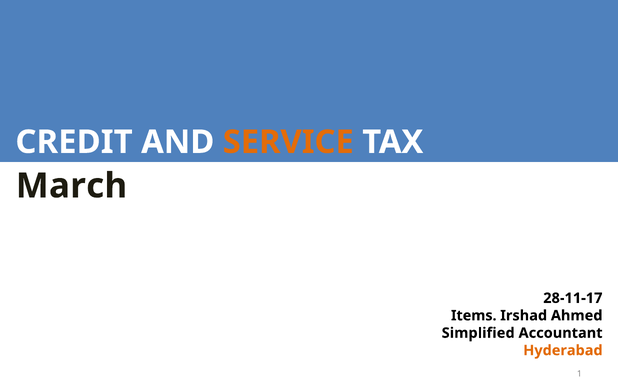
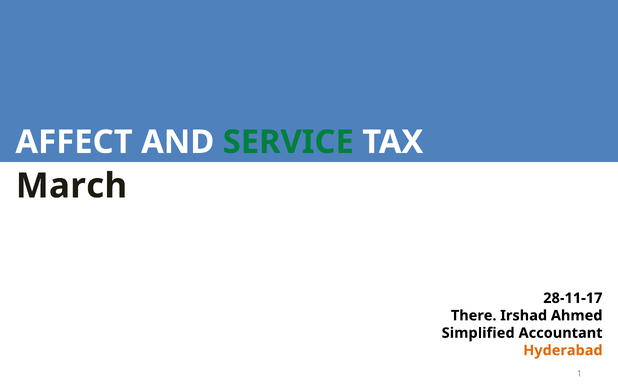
CREDIT: CREDIT -> AFFECT
SERVICE colour: orange -> green
Items: Items -> There
